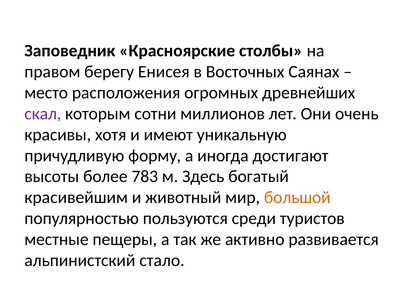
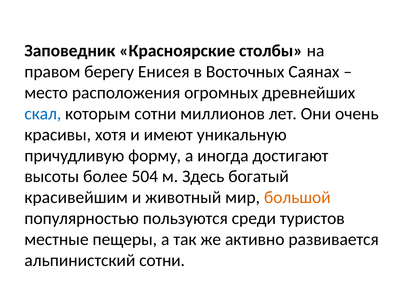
скал colour: purple -> blue
783: 783 -> 504
альпинистский стало: стало -> сотни
